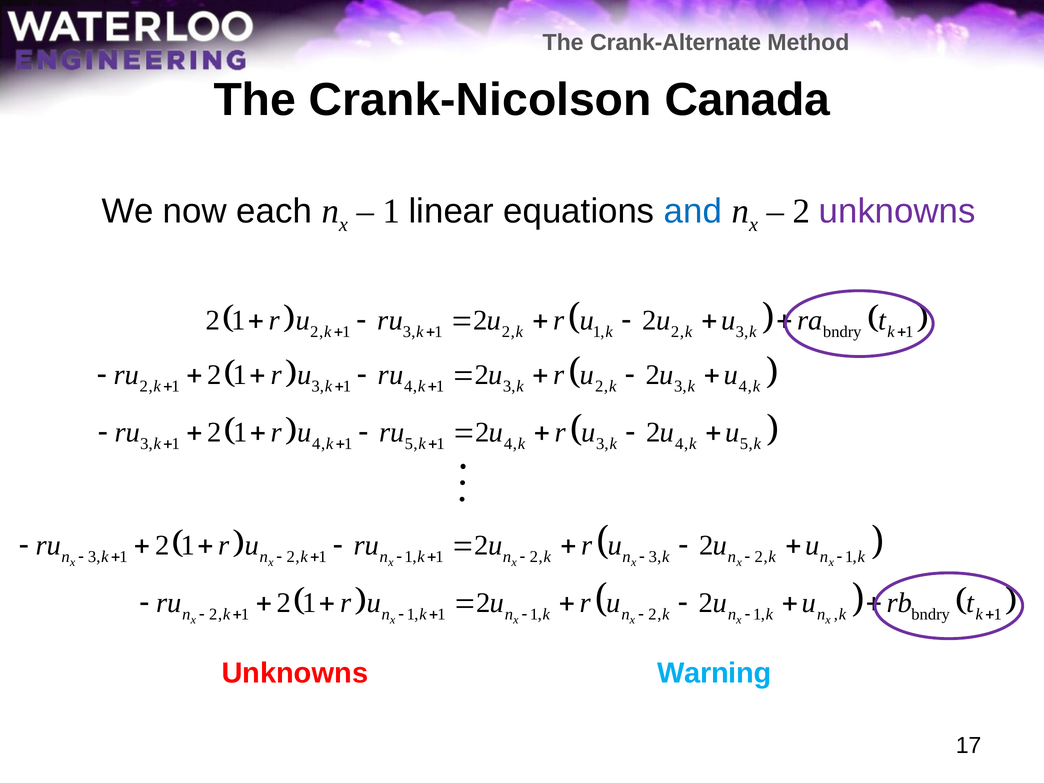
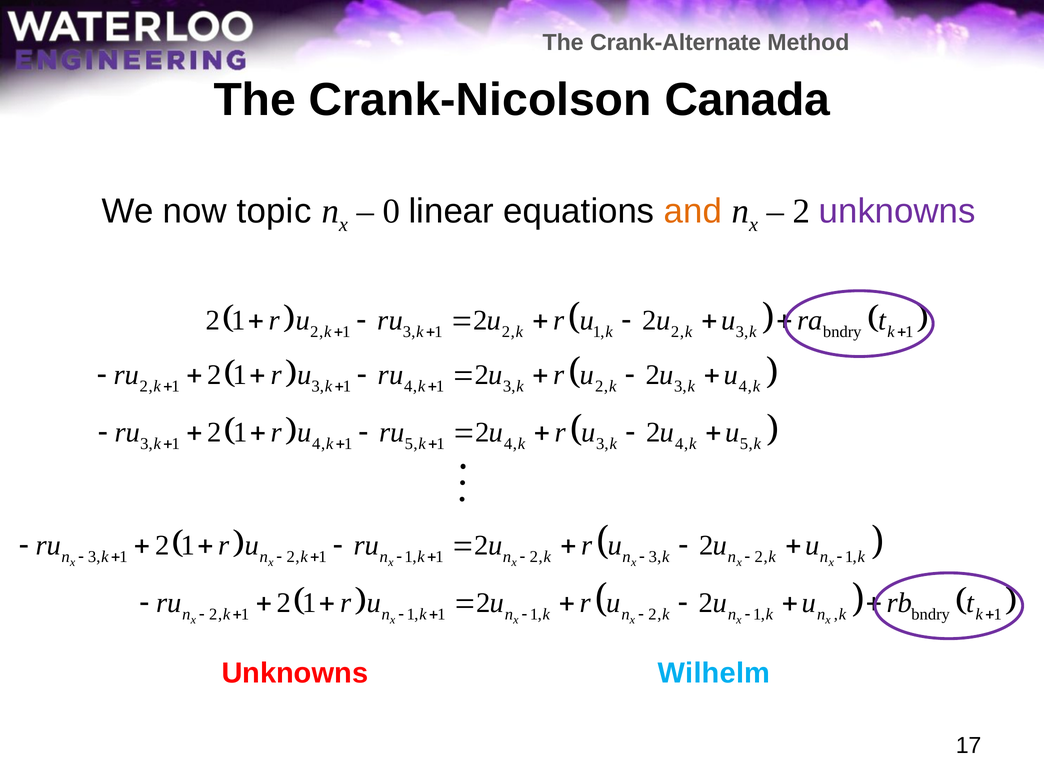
each: each -> topic
1 at (391, 211): 1 -> 0
and colour: blue -> orange
Warning: Warning -> Wilhelm
